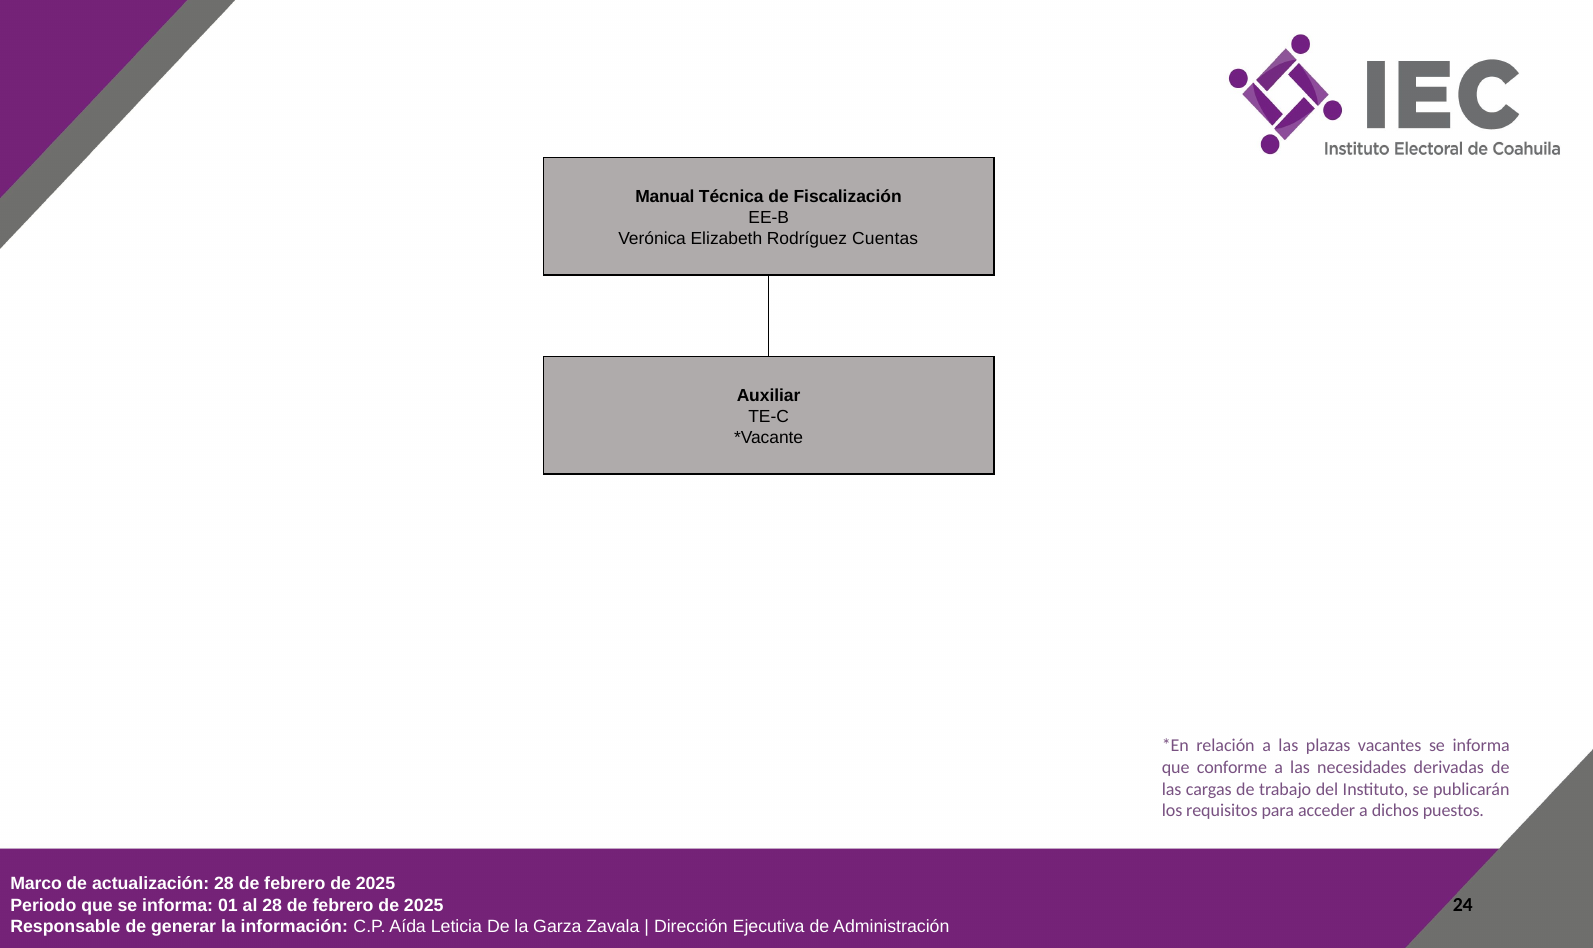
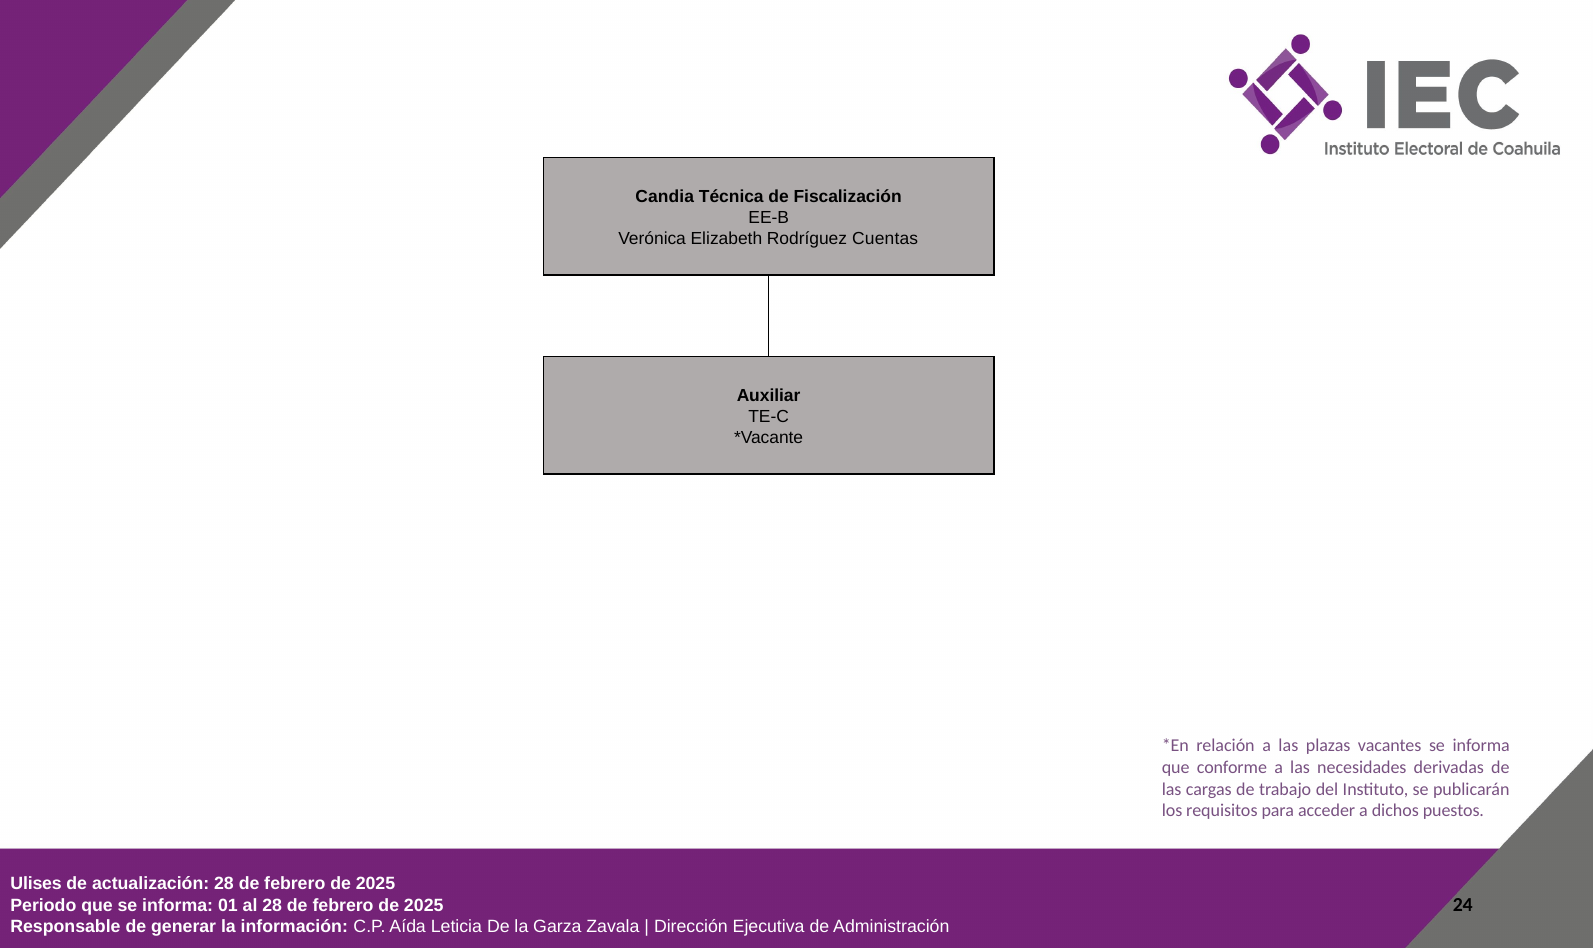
Manual: Manual -> Candia
Marco: Marco -> Ulises
